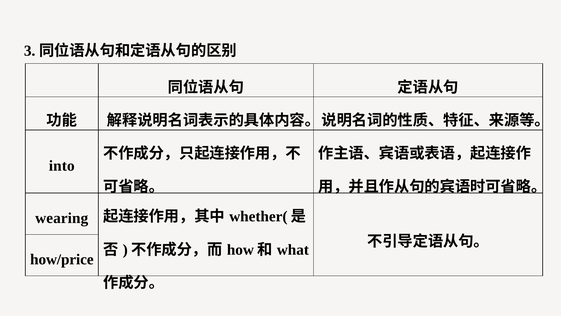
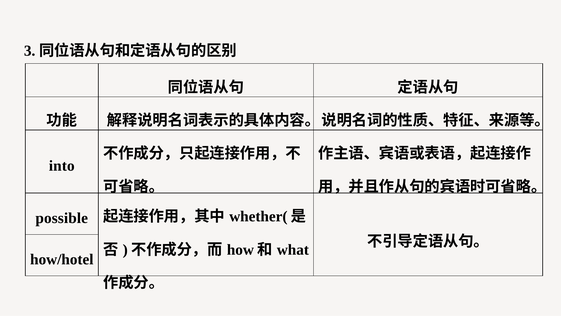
wearing: wearing -> possible
how/price: how/price -> how/hotel
